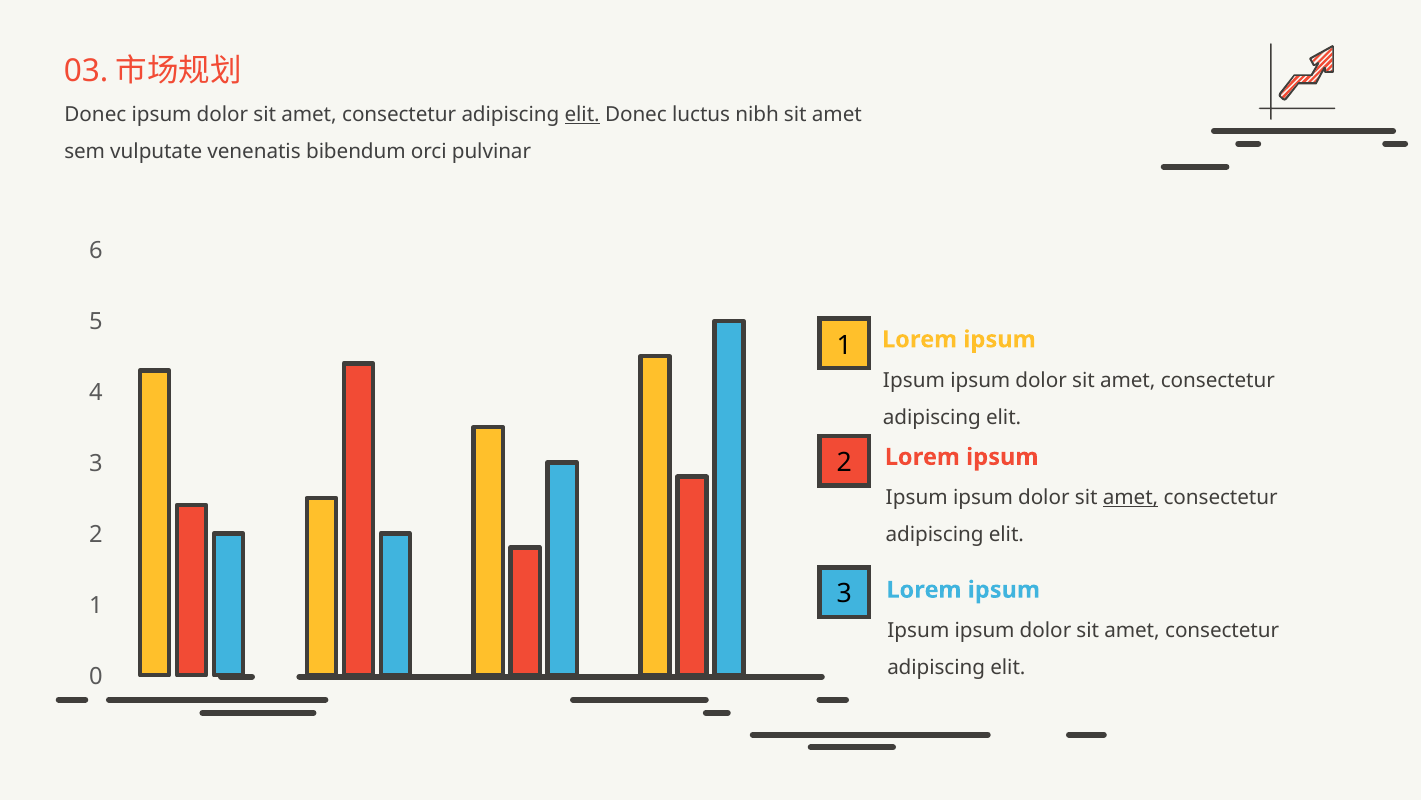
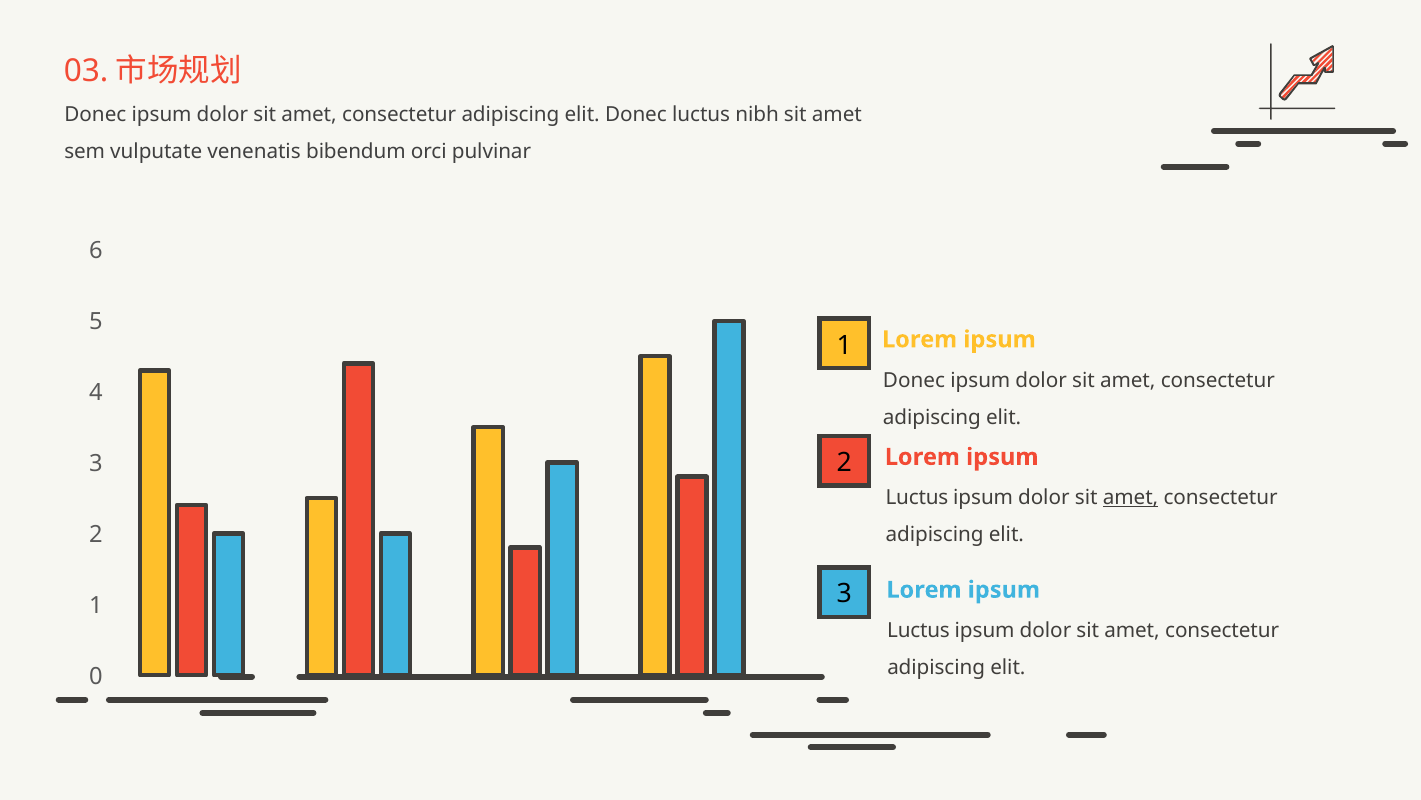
elit at (582, 115) underline: present -> none
Ipsum at (914, 380): Ipsum -> Donec
Ipsum at (917, 497): Ipsum -> Luctus
Ipsum at (918, 630): Ipsum -> Luctus
